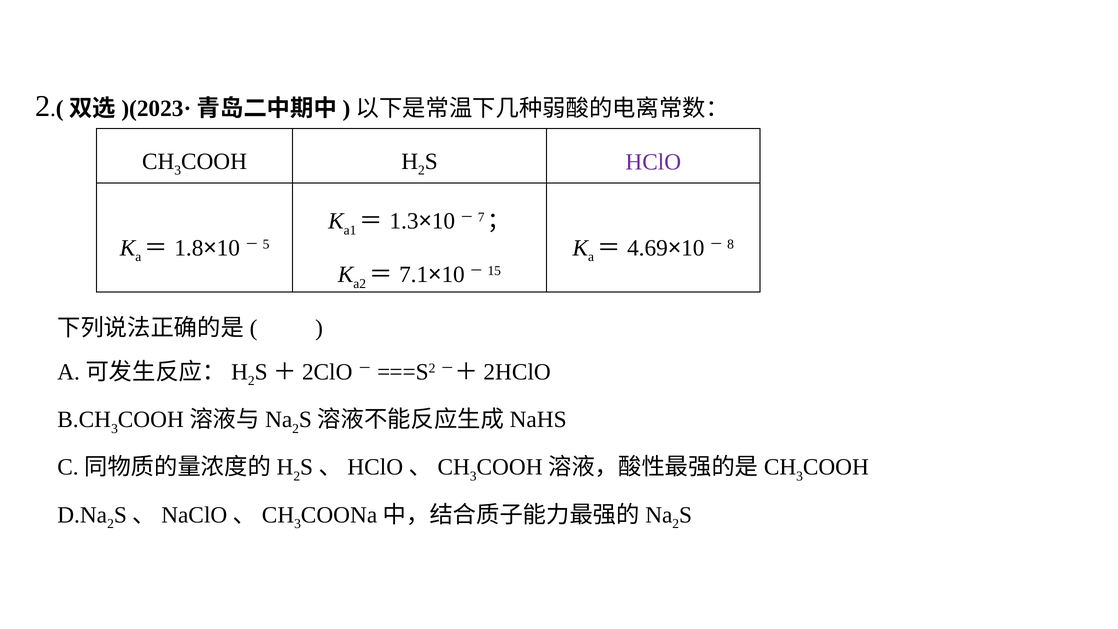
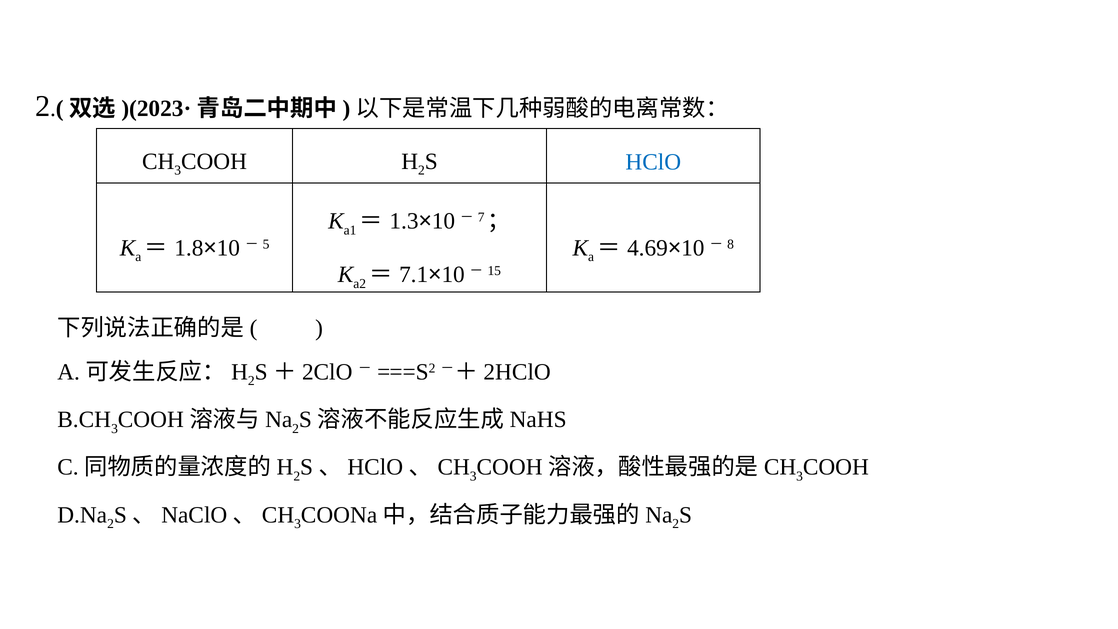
HClO colour: purple -> blue
